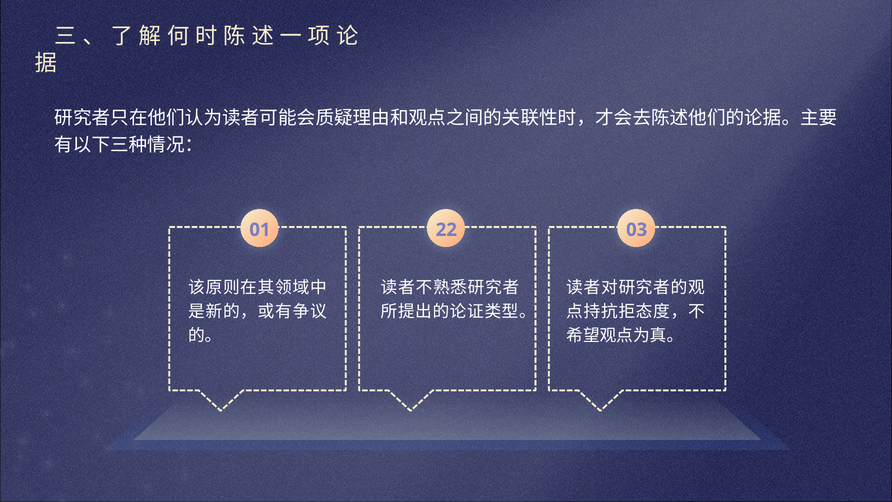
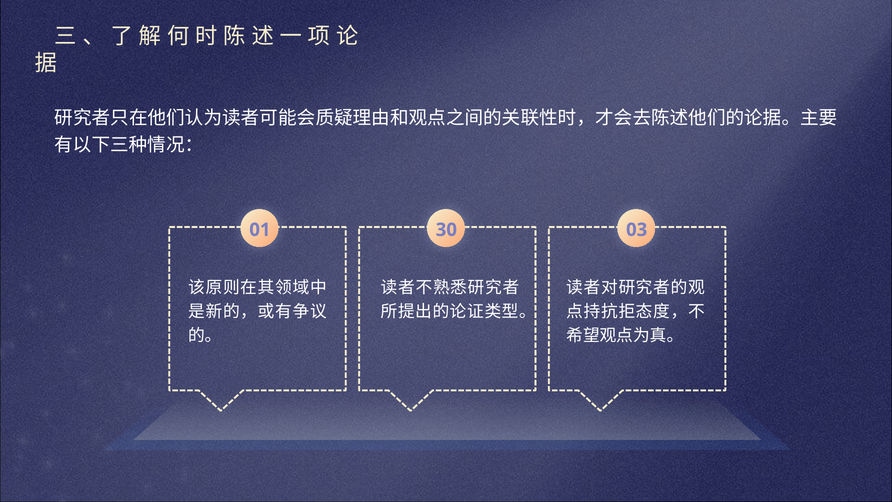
22: 22 -> 30
